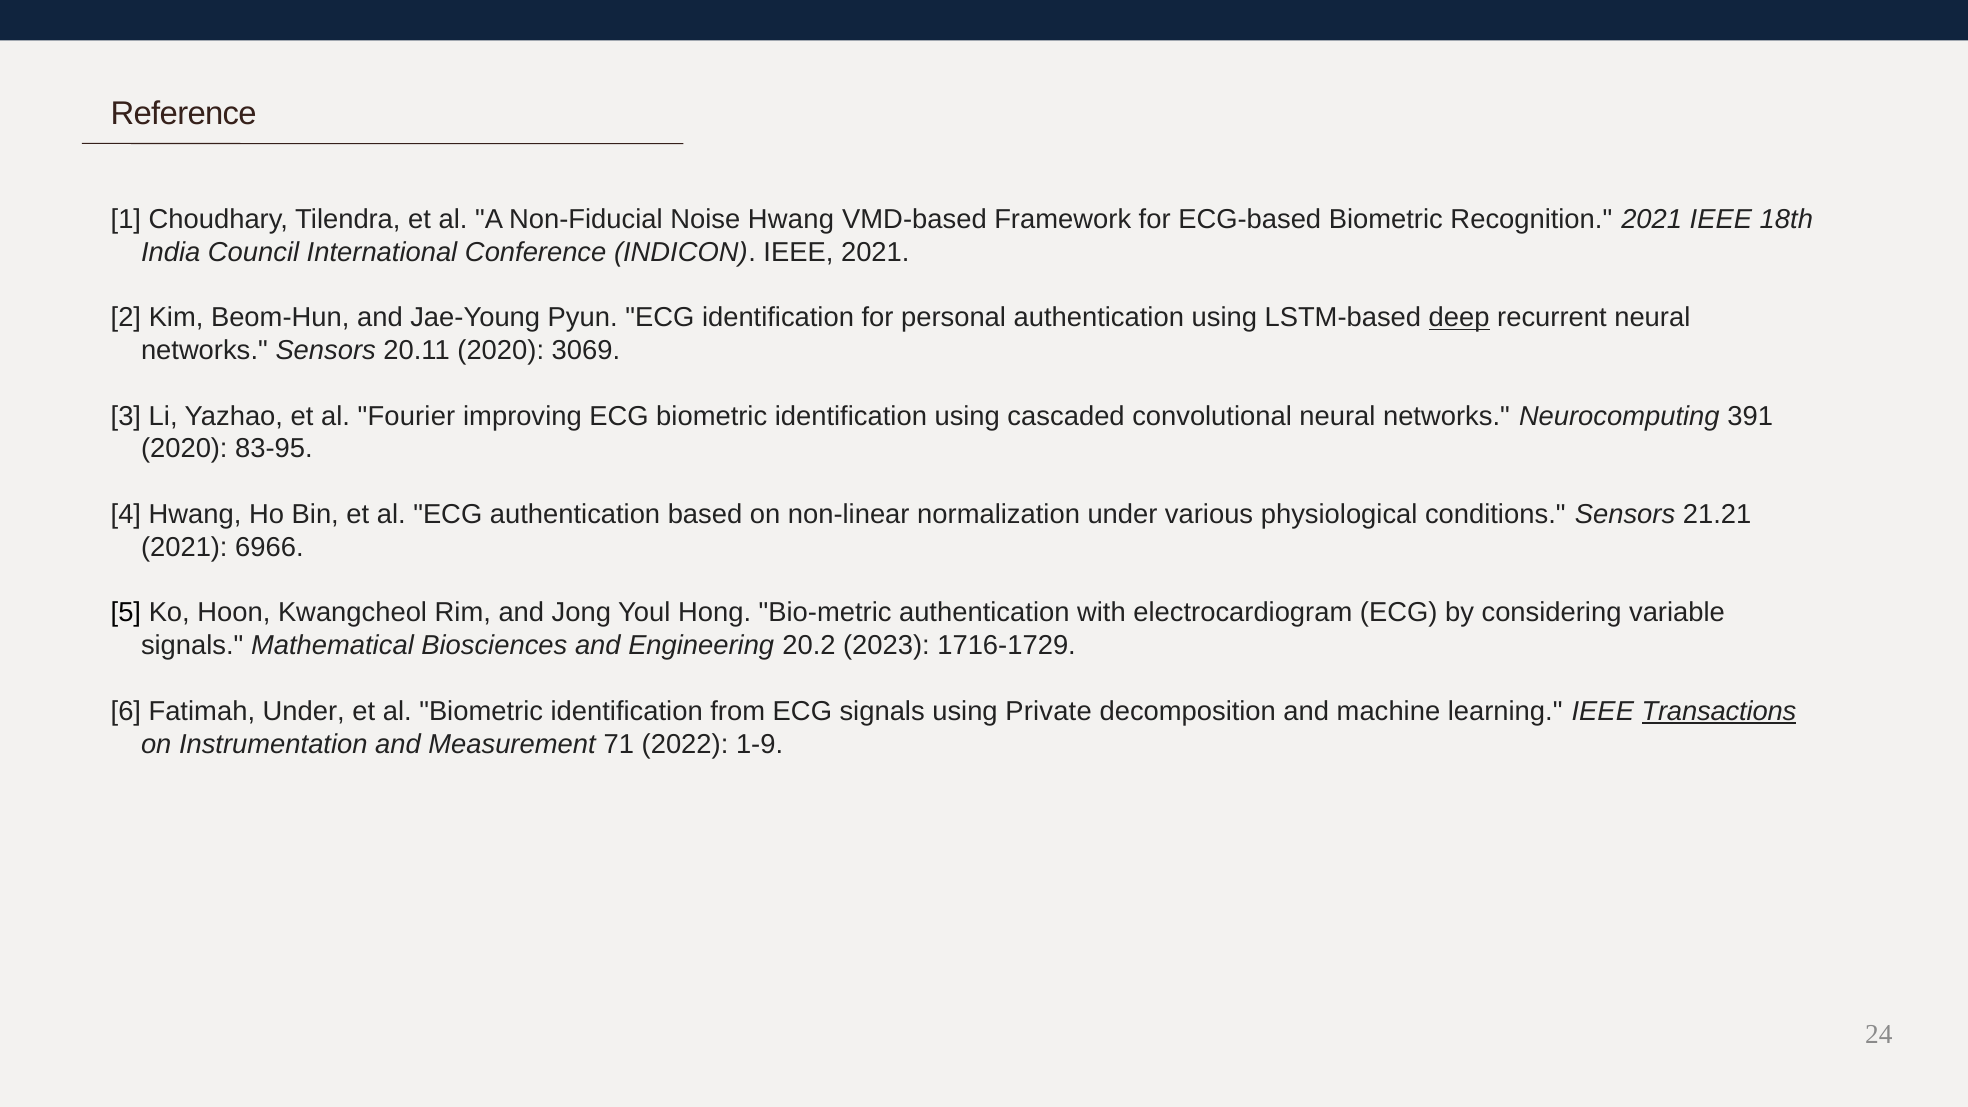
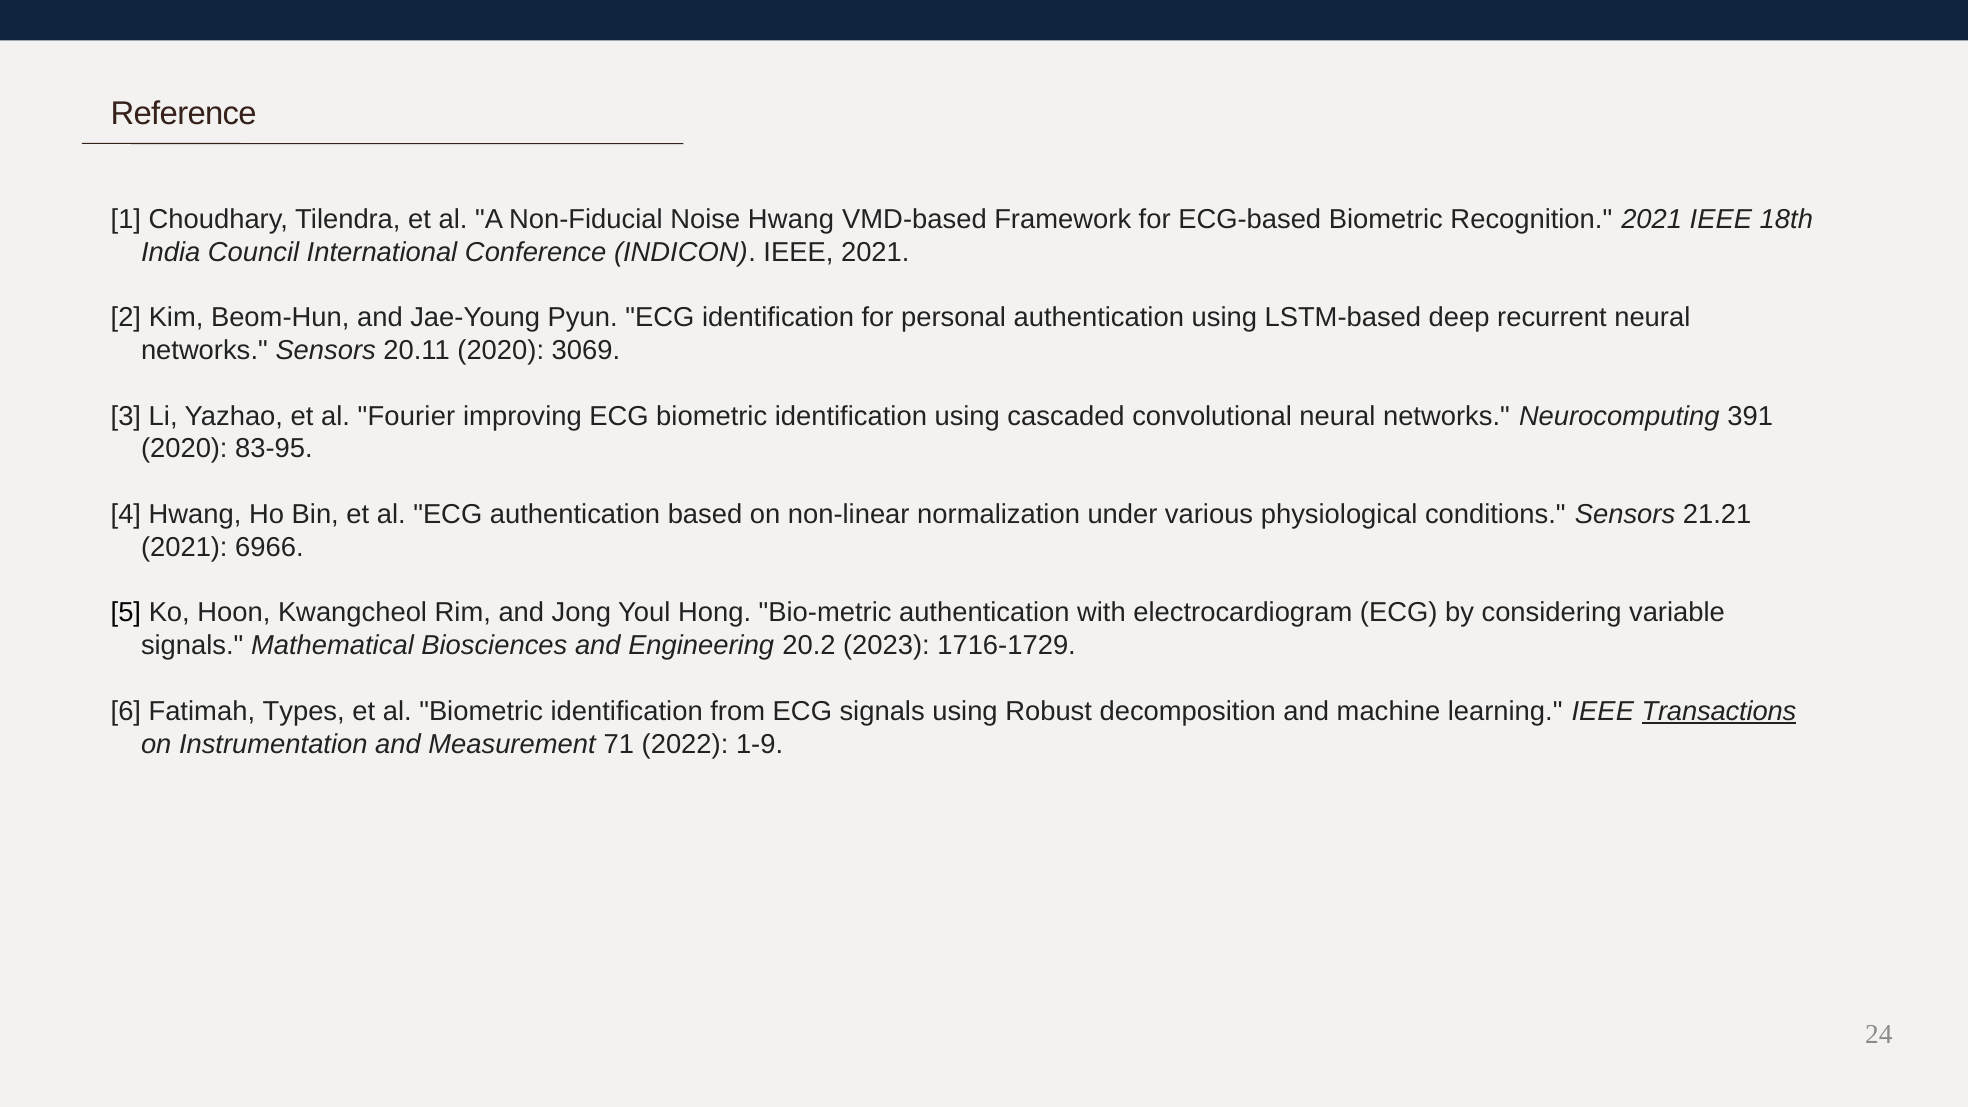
deep underline: present -> none
Fatimah Under: Under -> Types
Private: Private -> Robust
